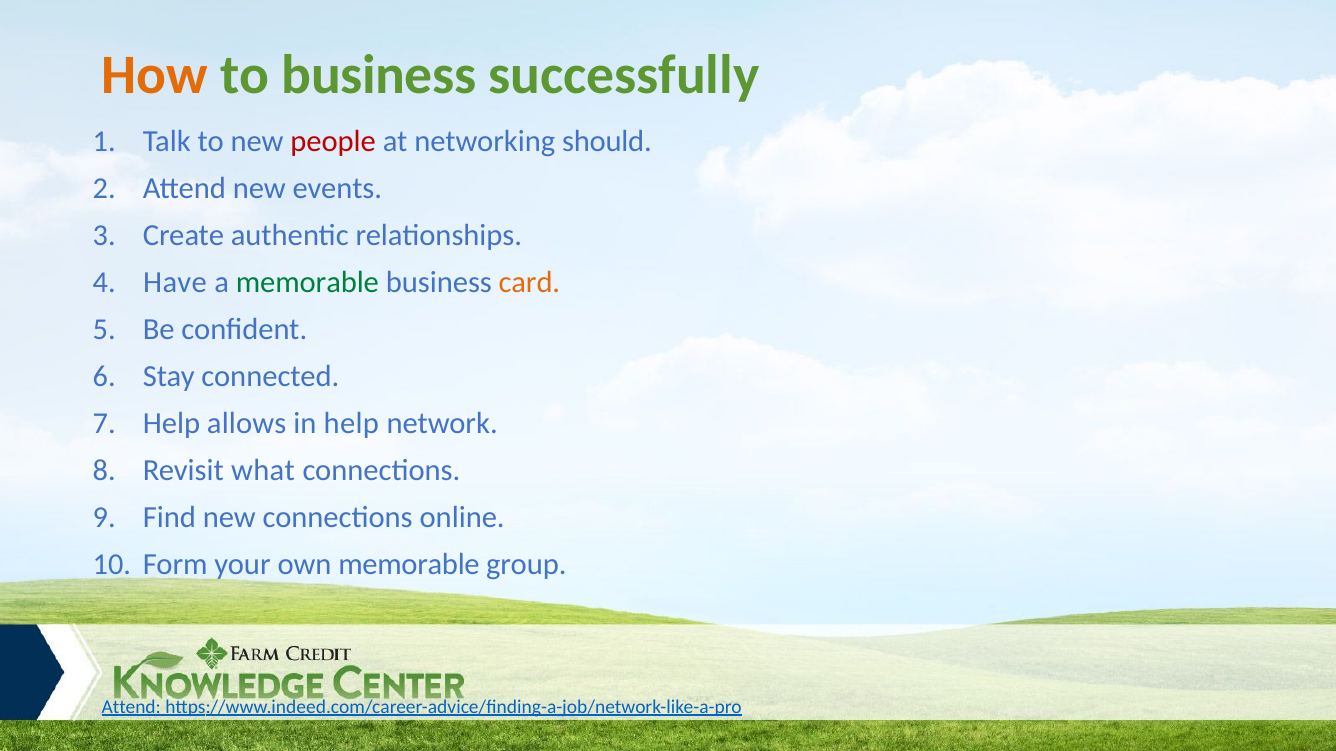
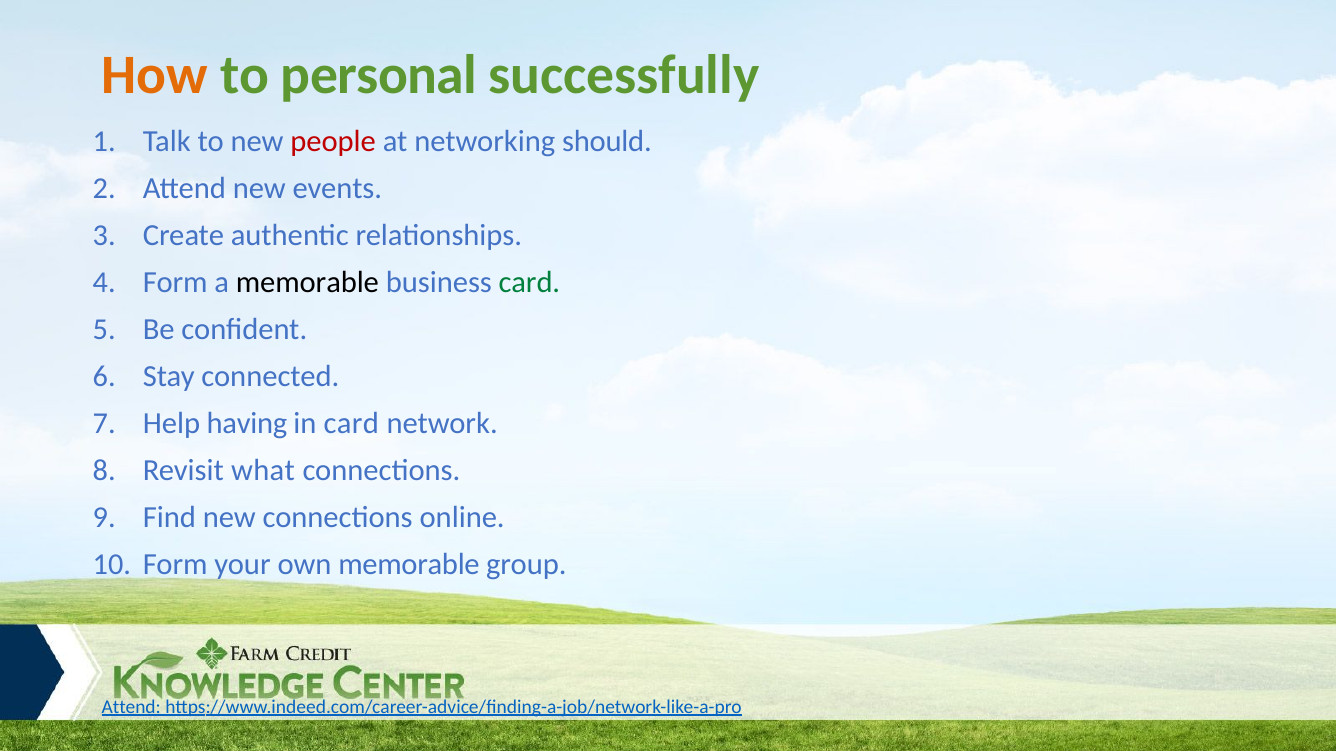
to business: business -> personal
Have at (175, 282): Have -> Form
memorable at (307, 282) colour: green -> black
card at (529, 282) colour: orange -> green
allows: allows -> having
in help: help -> card
